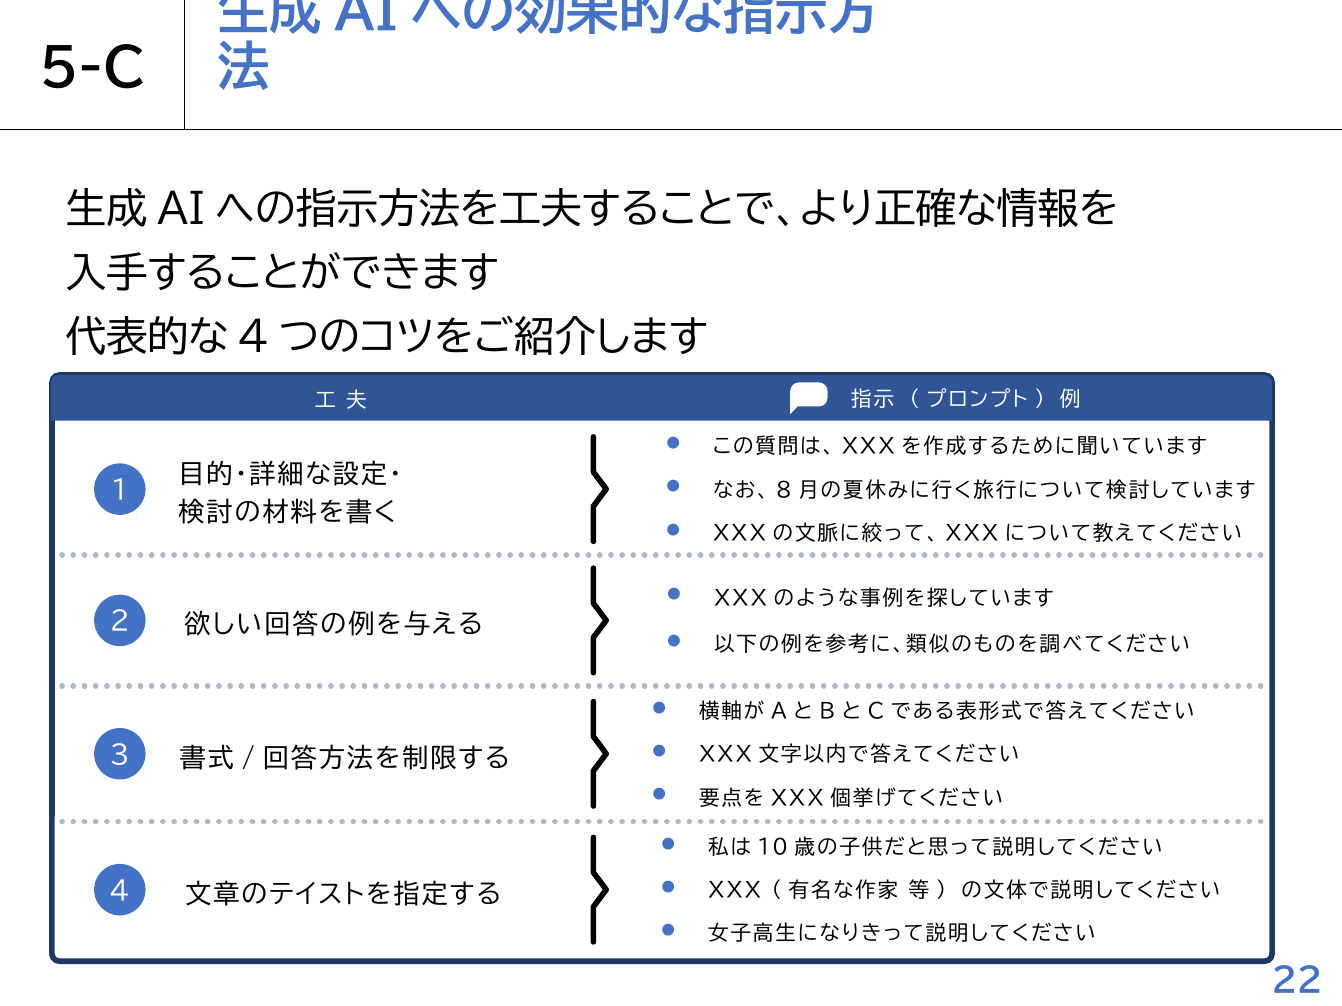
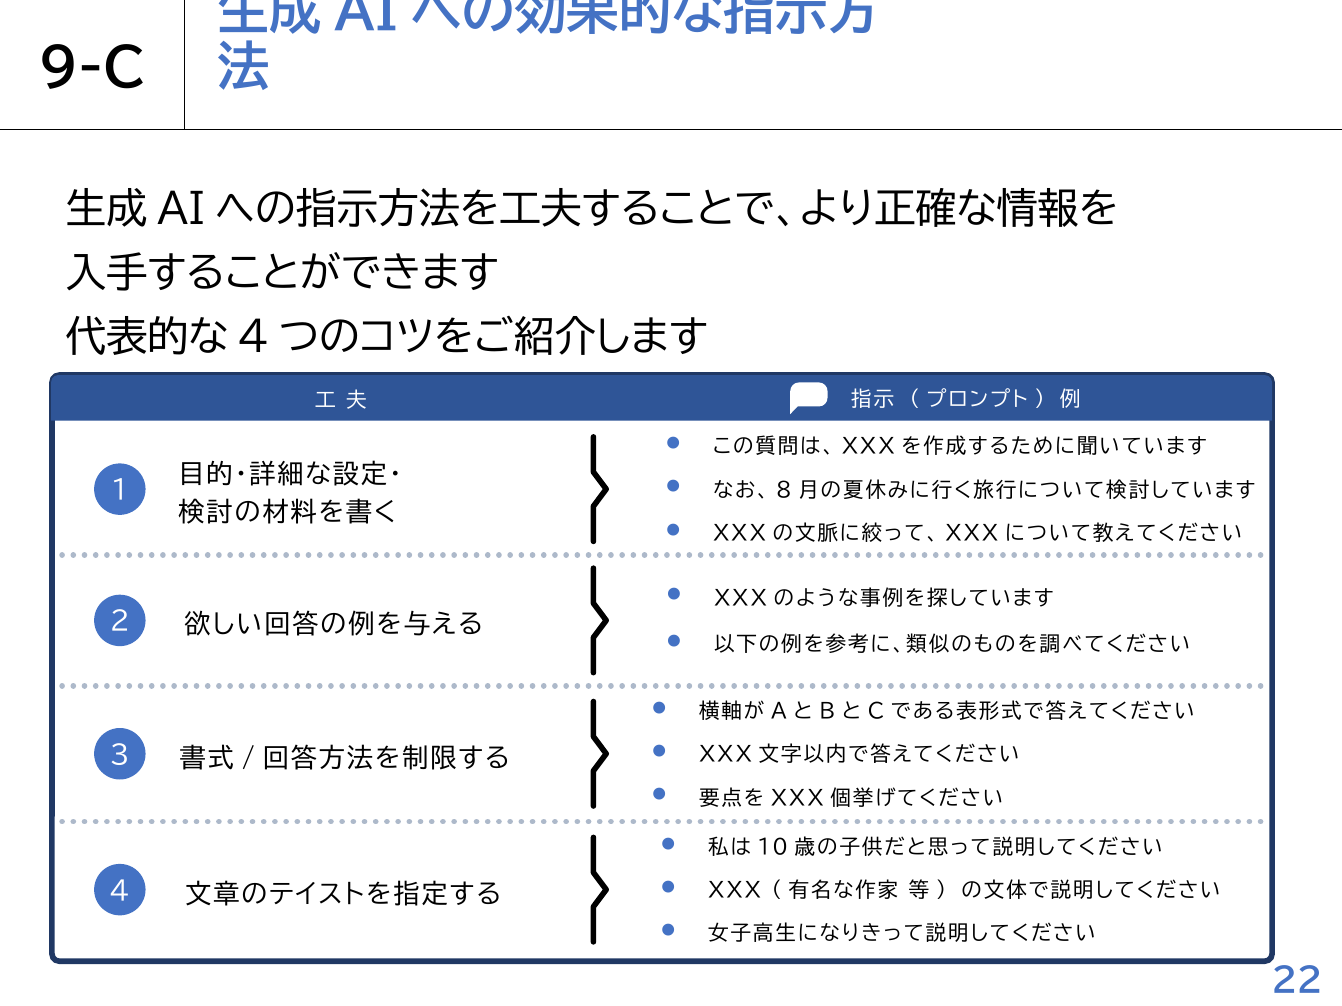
5-C: 5-C -> 9-C
